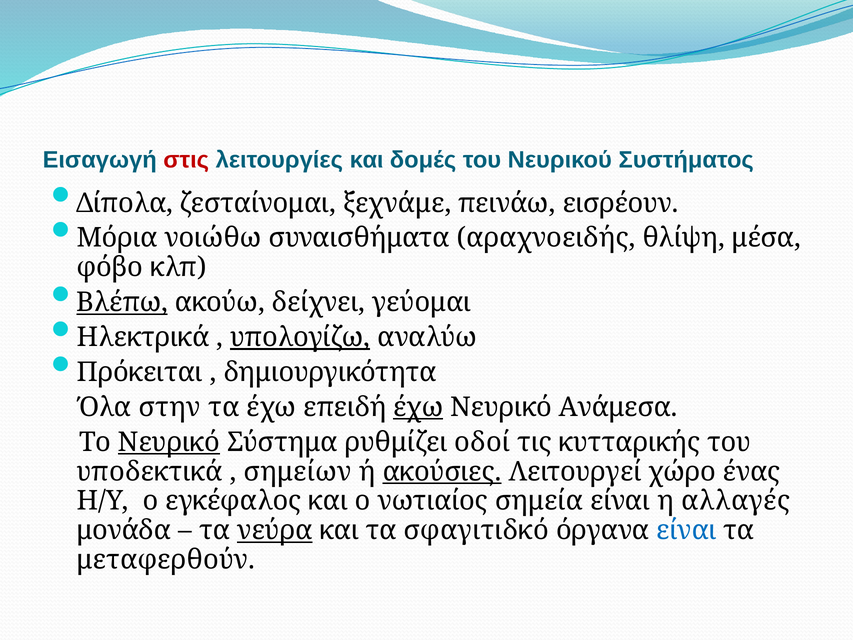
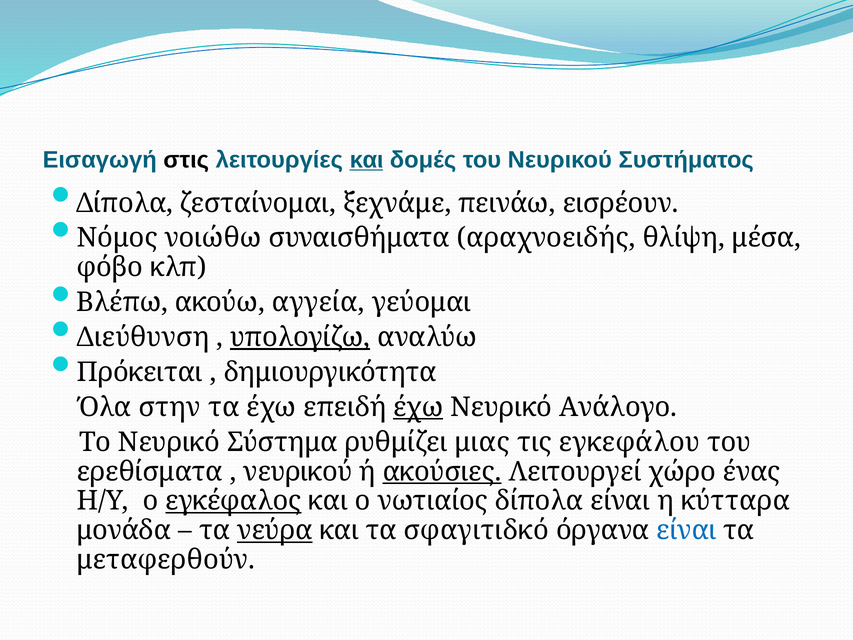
στις colour: red -> black
και at (367, 160) underline: none -> present
Μόρια: Μόρια -> Νόμος
Βλέπω underline: present -> none
δείχνει: δείχνει -> αγγεία
Ηλεκτρικά: Ηλεκτρικά -> Διεύθυνση
Ανάμεσα: Ανάμεσα -> Ανάλογο
Νευρικό at (169, 442) underline: present -> none
οδοί: οδοί -> μιας
κυτταρικής: κυτταρικής -> εγκεφάλου
υποδεκτικά: υποδεκτικά -> ερεθίσματα
σημείων at (298, 471): σημείων -> νευρικού
εγκέφαλος underline: none -> present
νωτιαίος σημεία: σημεία -> δίπολα
αλλαγές: αλλαγές -> κύτταρα
